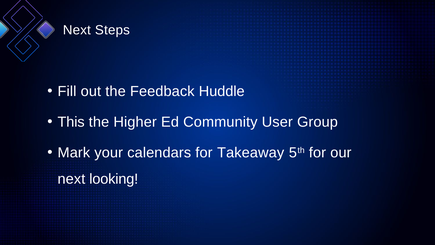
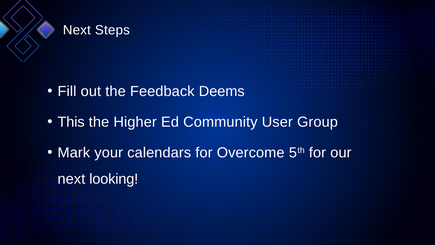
Huddle: Huddle -> Deems
Takeaway: Takeaway -> Overcome
